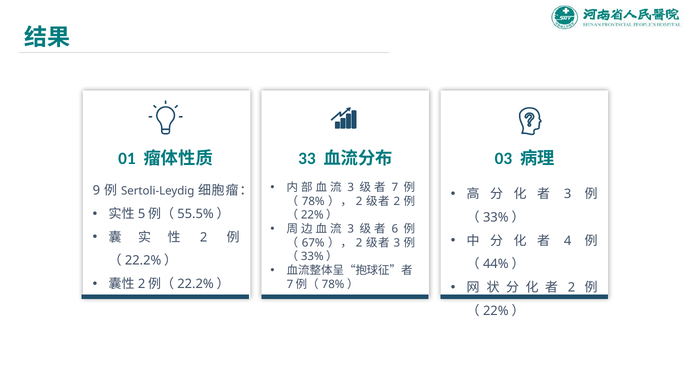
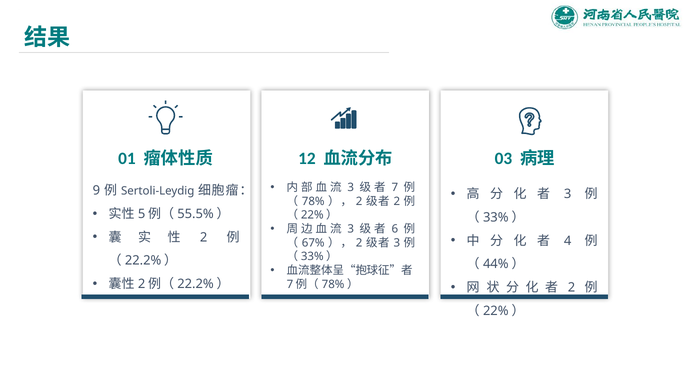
33: 33 -> 12
